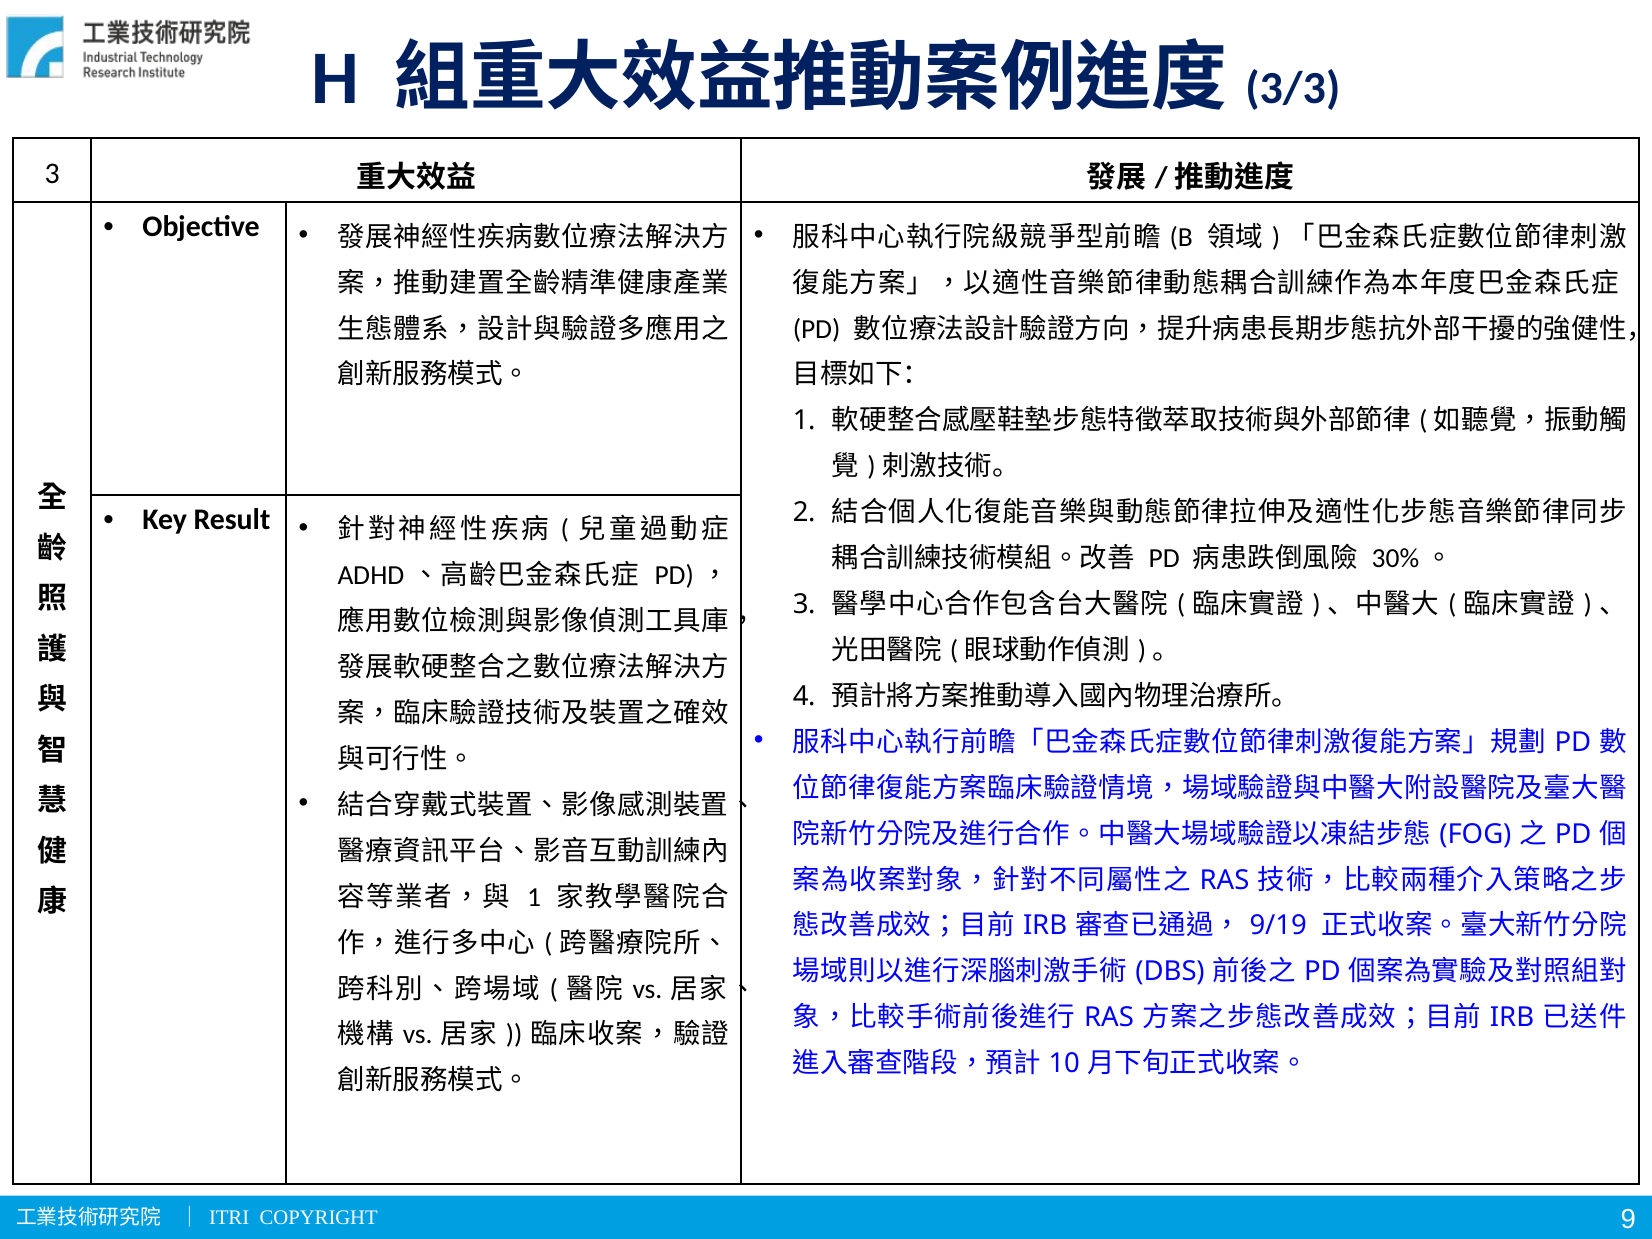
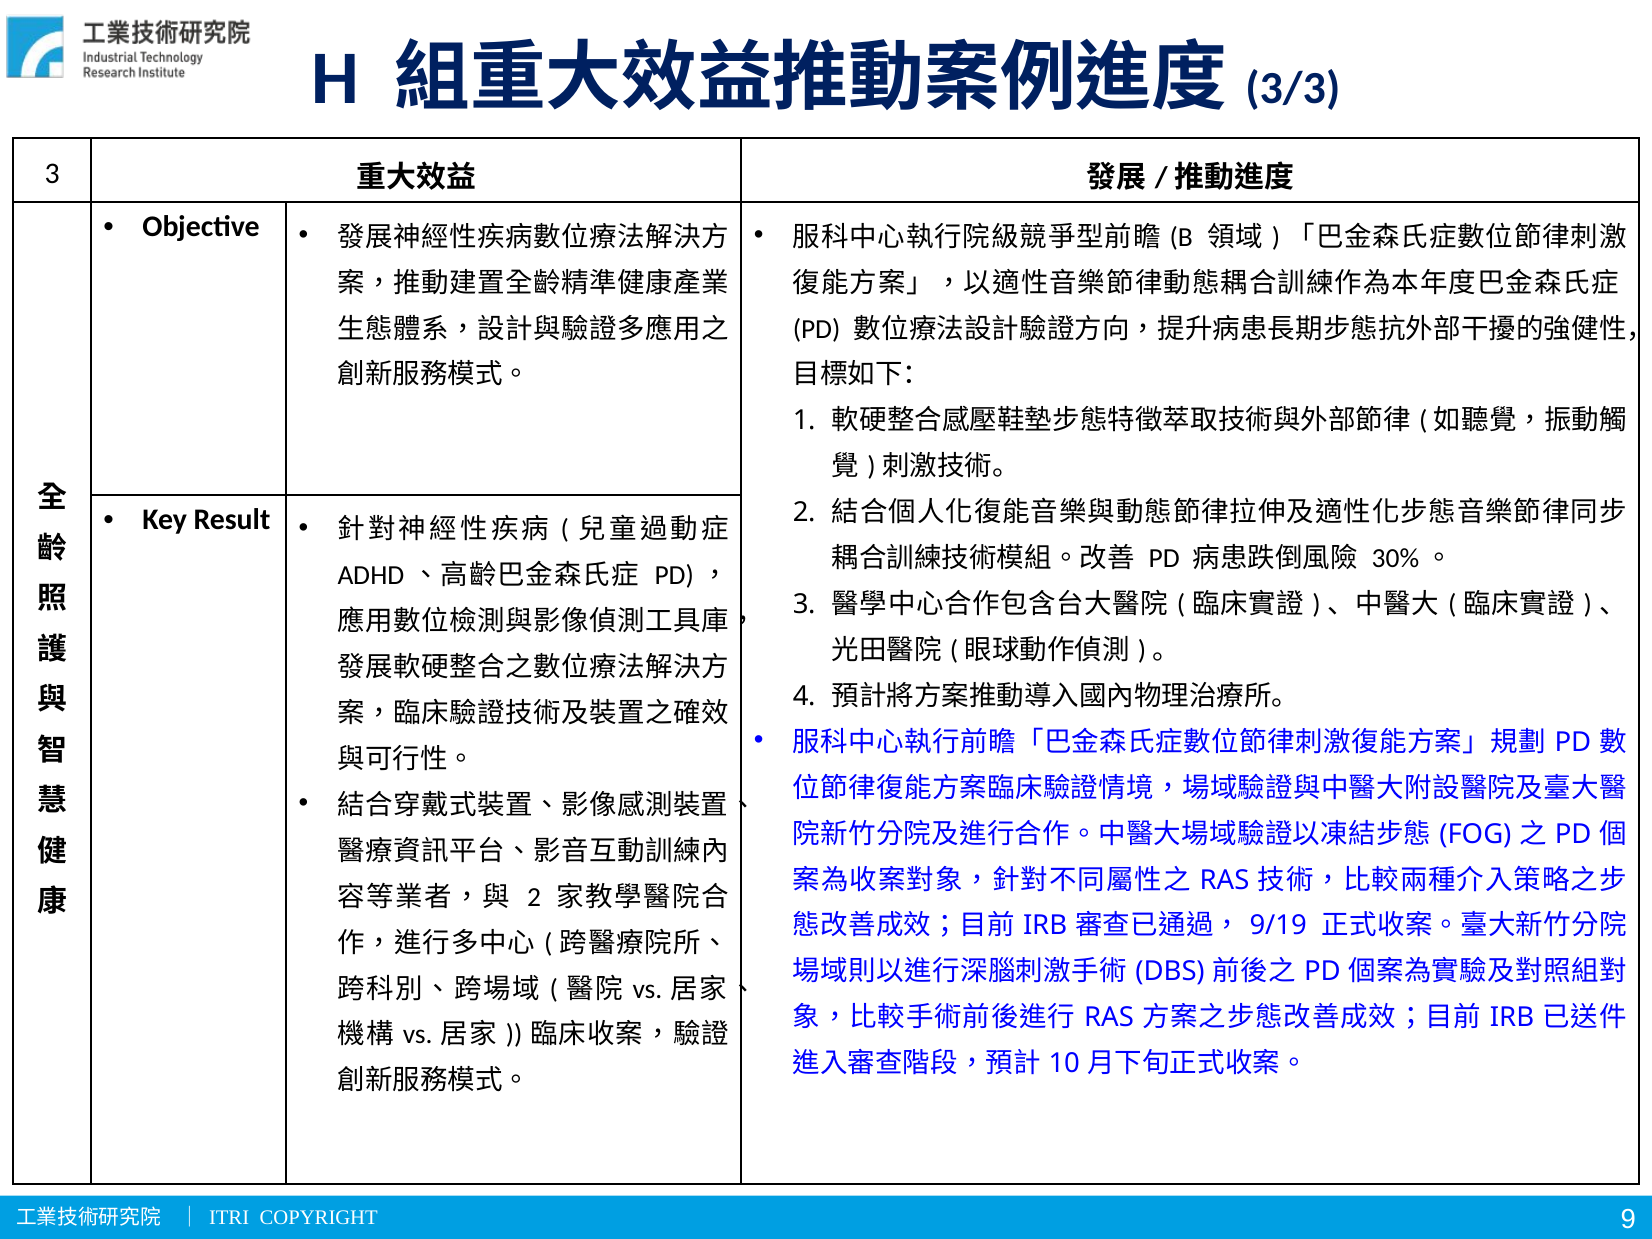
1 at (534, 897): 1 -> 2
